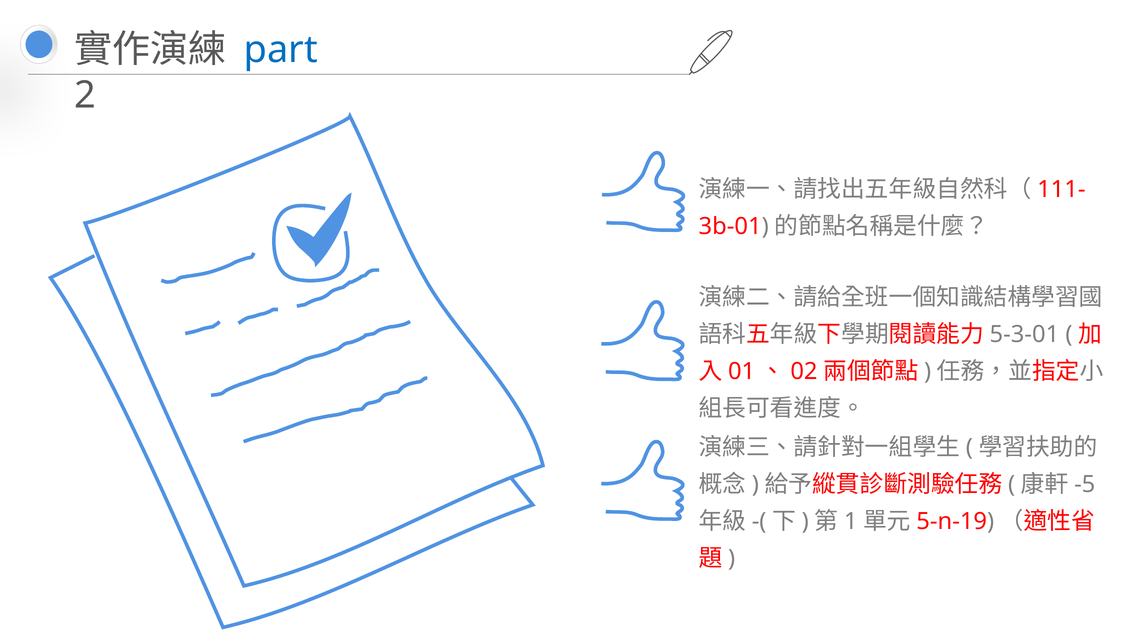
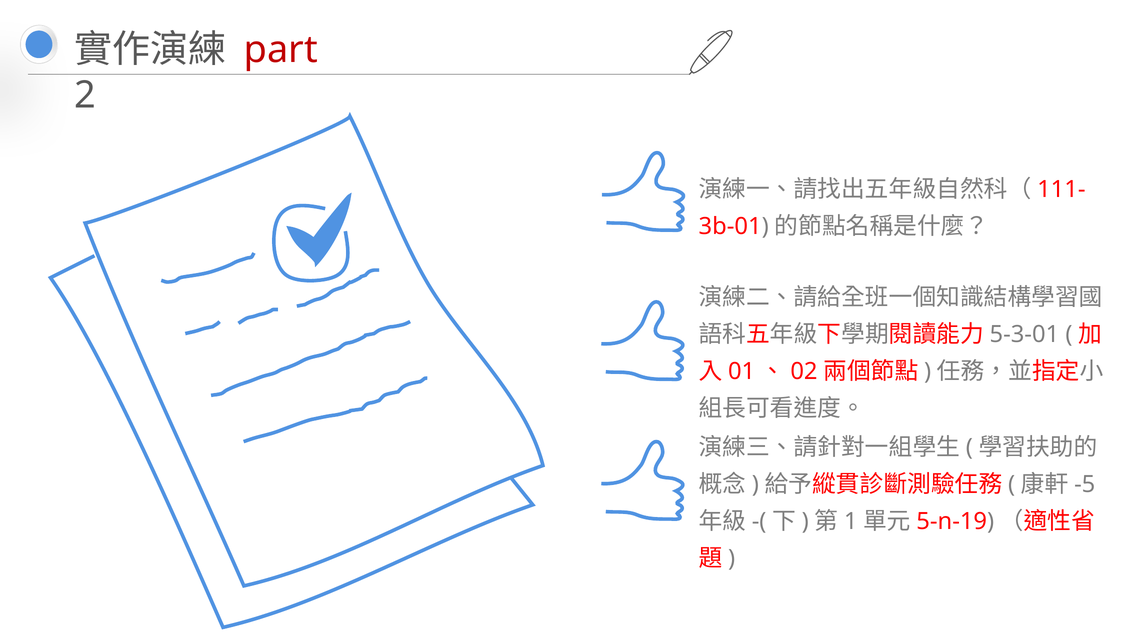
part colour: blue -> red
